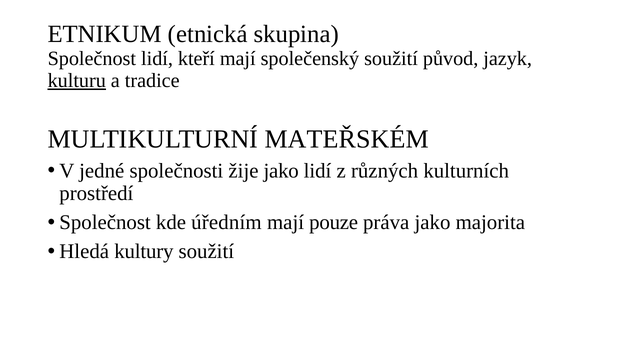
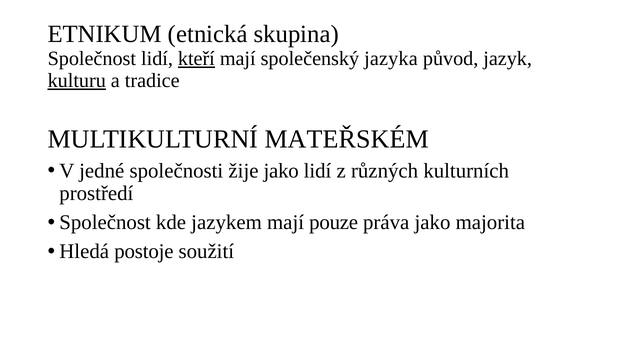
kteří underline: none -> present
společenský soužití: soužití -> jazyka
úředním: úředním -> jazykem
kultury: kultury -> postoje
